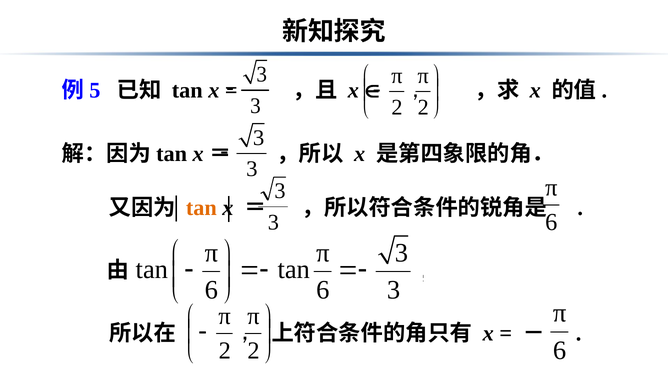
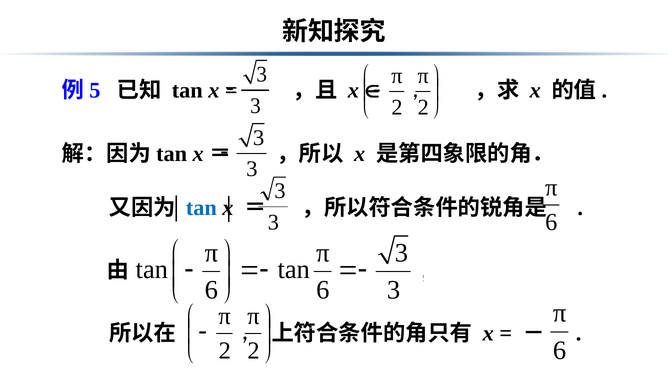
tan at (201, 208) colour: orange -> blue
